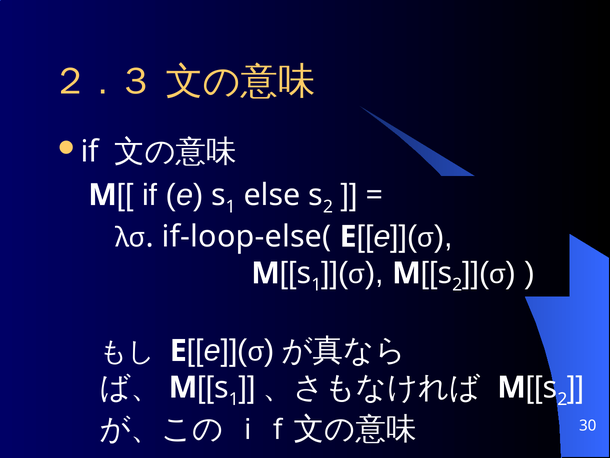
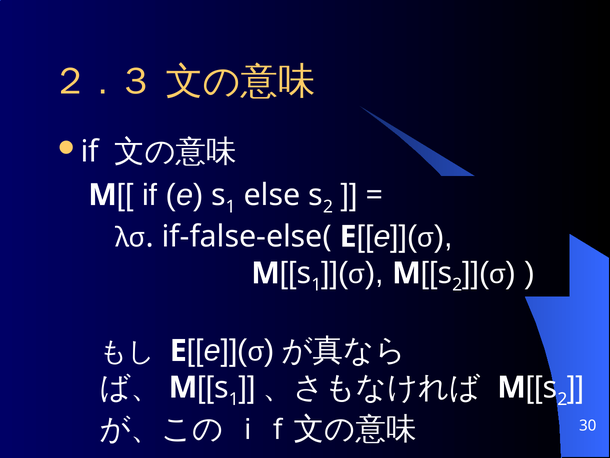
if-loop-else(: if-loop-else( -> if-false-else(
